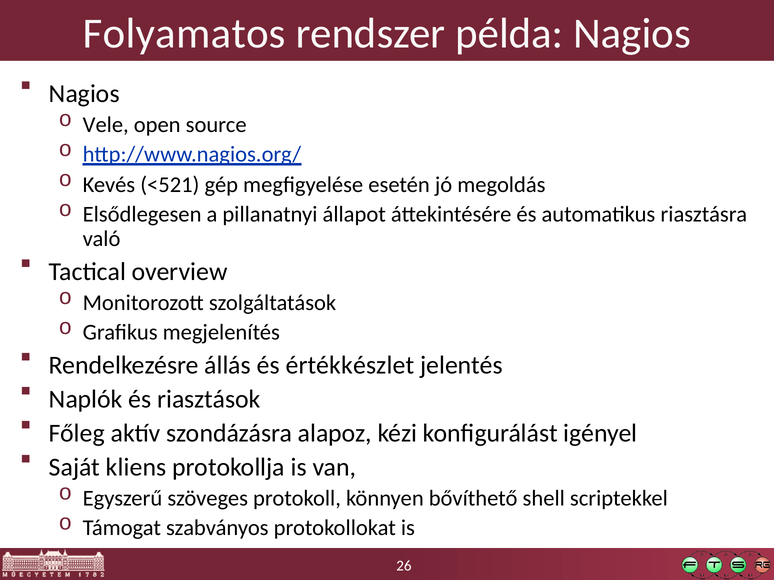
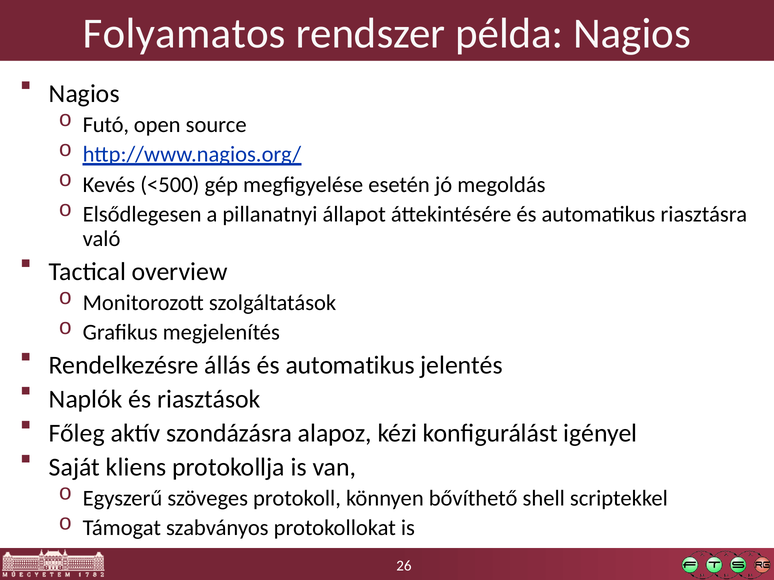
Vele: Vele -> Futó
<521: <521 -> <500
állás és értékkészlet: értékkészlet -> automatikus
